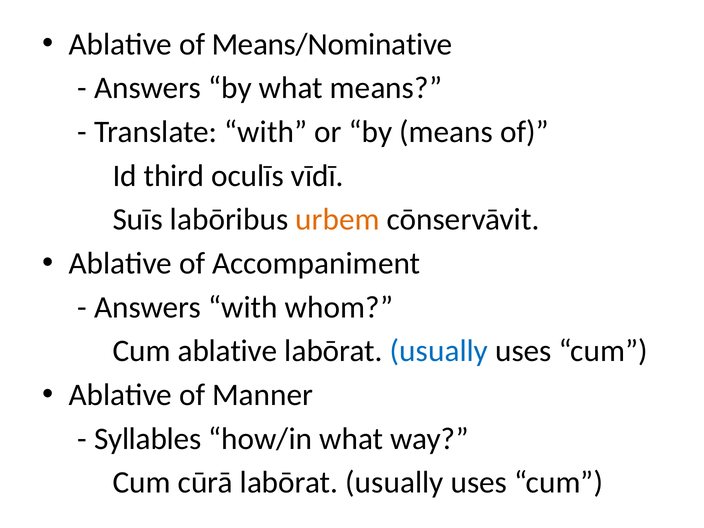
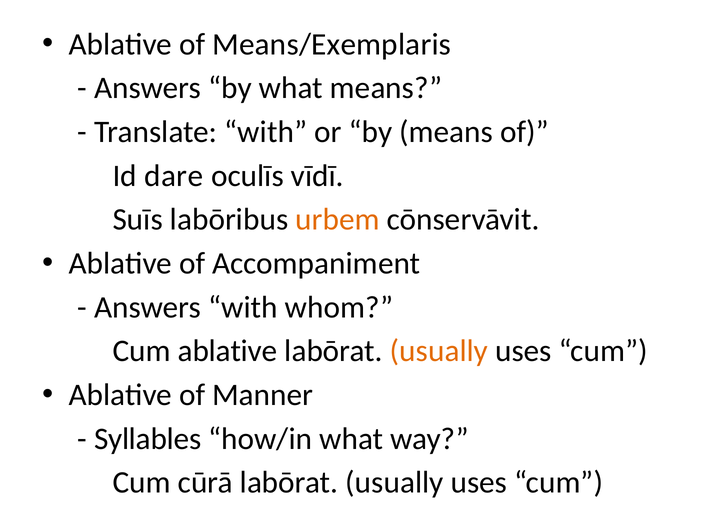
Means/Nominative: Means/Nominative -> Means/Exemplaris
third: third -> dare
usually at (439, 351) colour: blue -> orange
